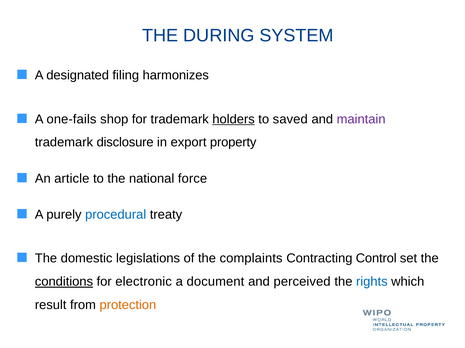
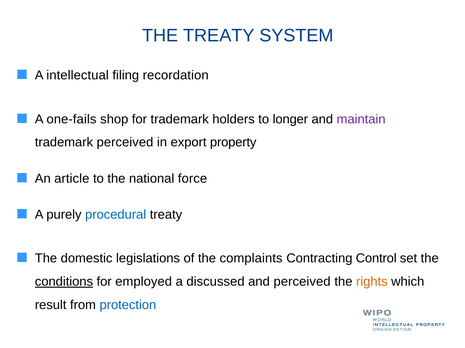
THE DURING: DURING -> TREATY
designated: designated -> intellectual
harmonizes: harmonizes -> recordation
holders underline: present -> none
saved: saved -> longer
trademark disclosure: disclosure -> perceived
electronic: electronic -> employed
document: document -> discussed
rights colour: blue -> orange
protection colour: orange -> blue
